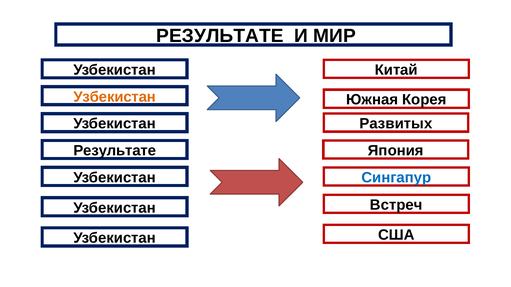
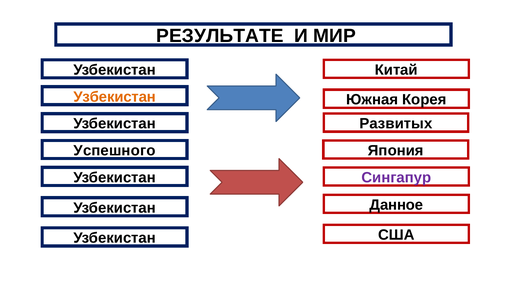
Результате at (115, 151): Результате -> Успешного
Сингапур colour: blue -> purple
Встреч: Встреч -> Данное
